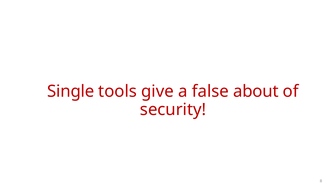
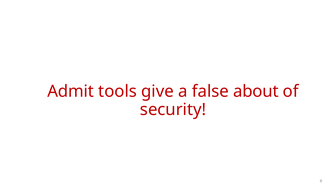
Single: Single -> Admit
